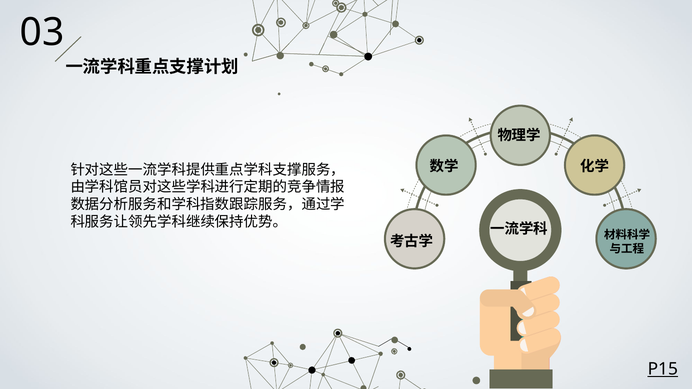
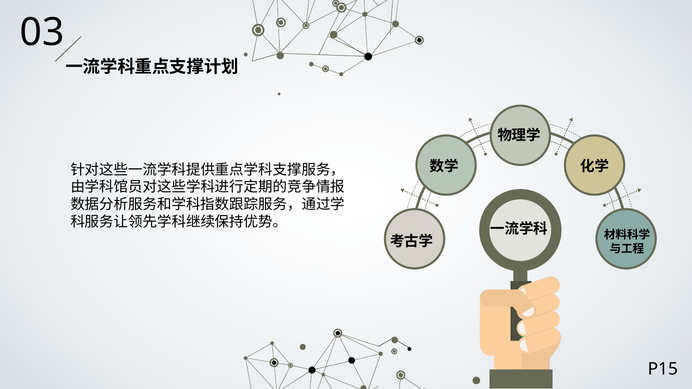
P15 underline: present -> none
